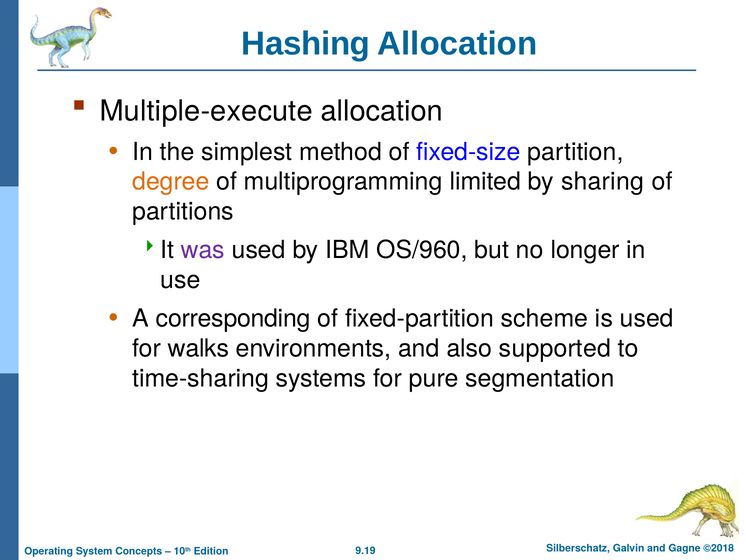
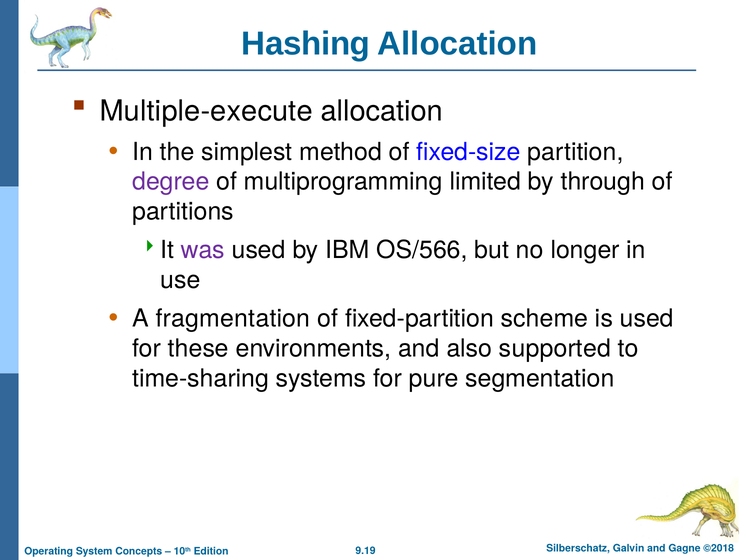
degree colour: orange -> purple
sharing: sharing -> through
OS/960: OS/960 -> OS/566
corresponding: corresponding -> fragmentation
walks: walks -> these
